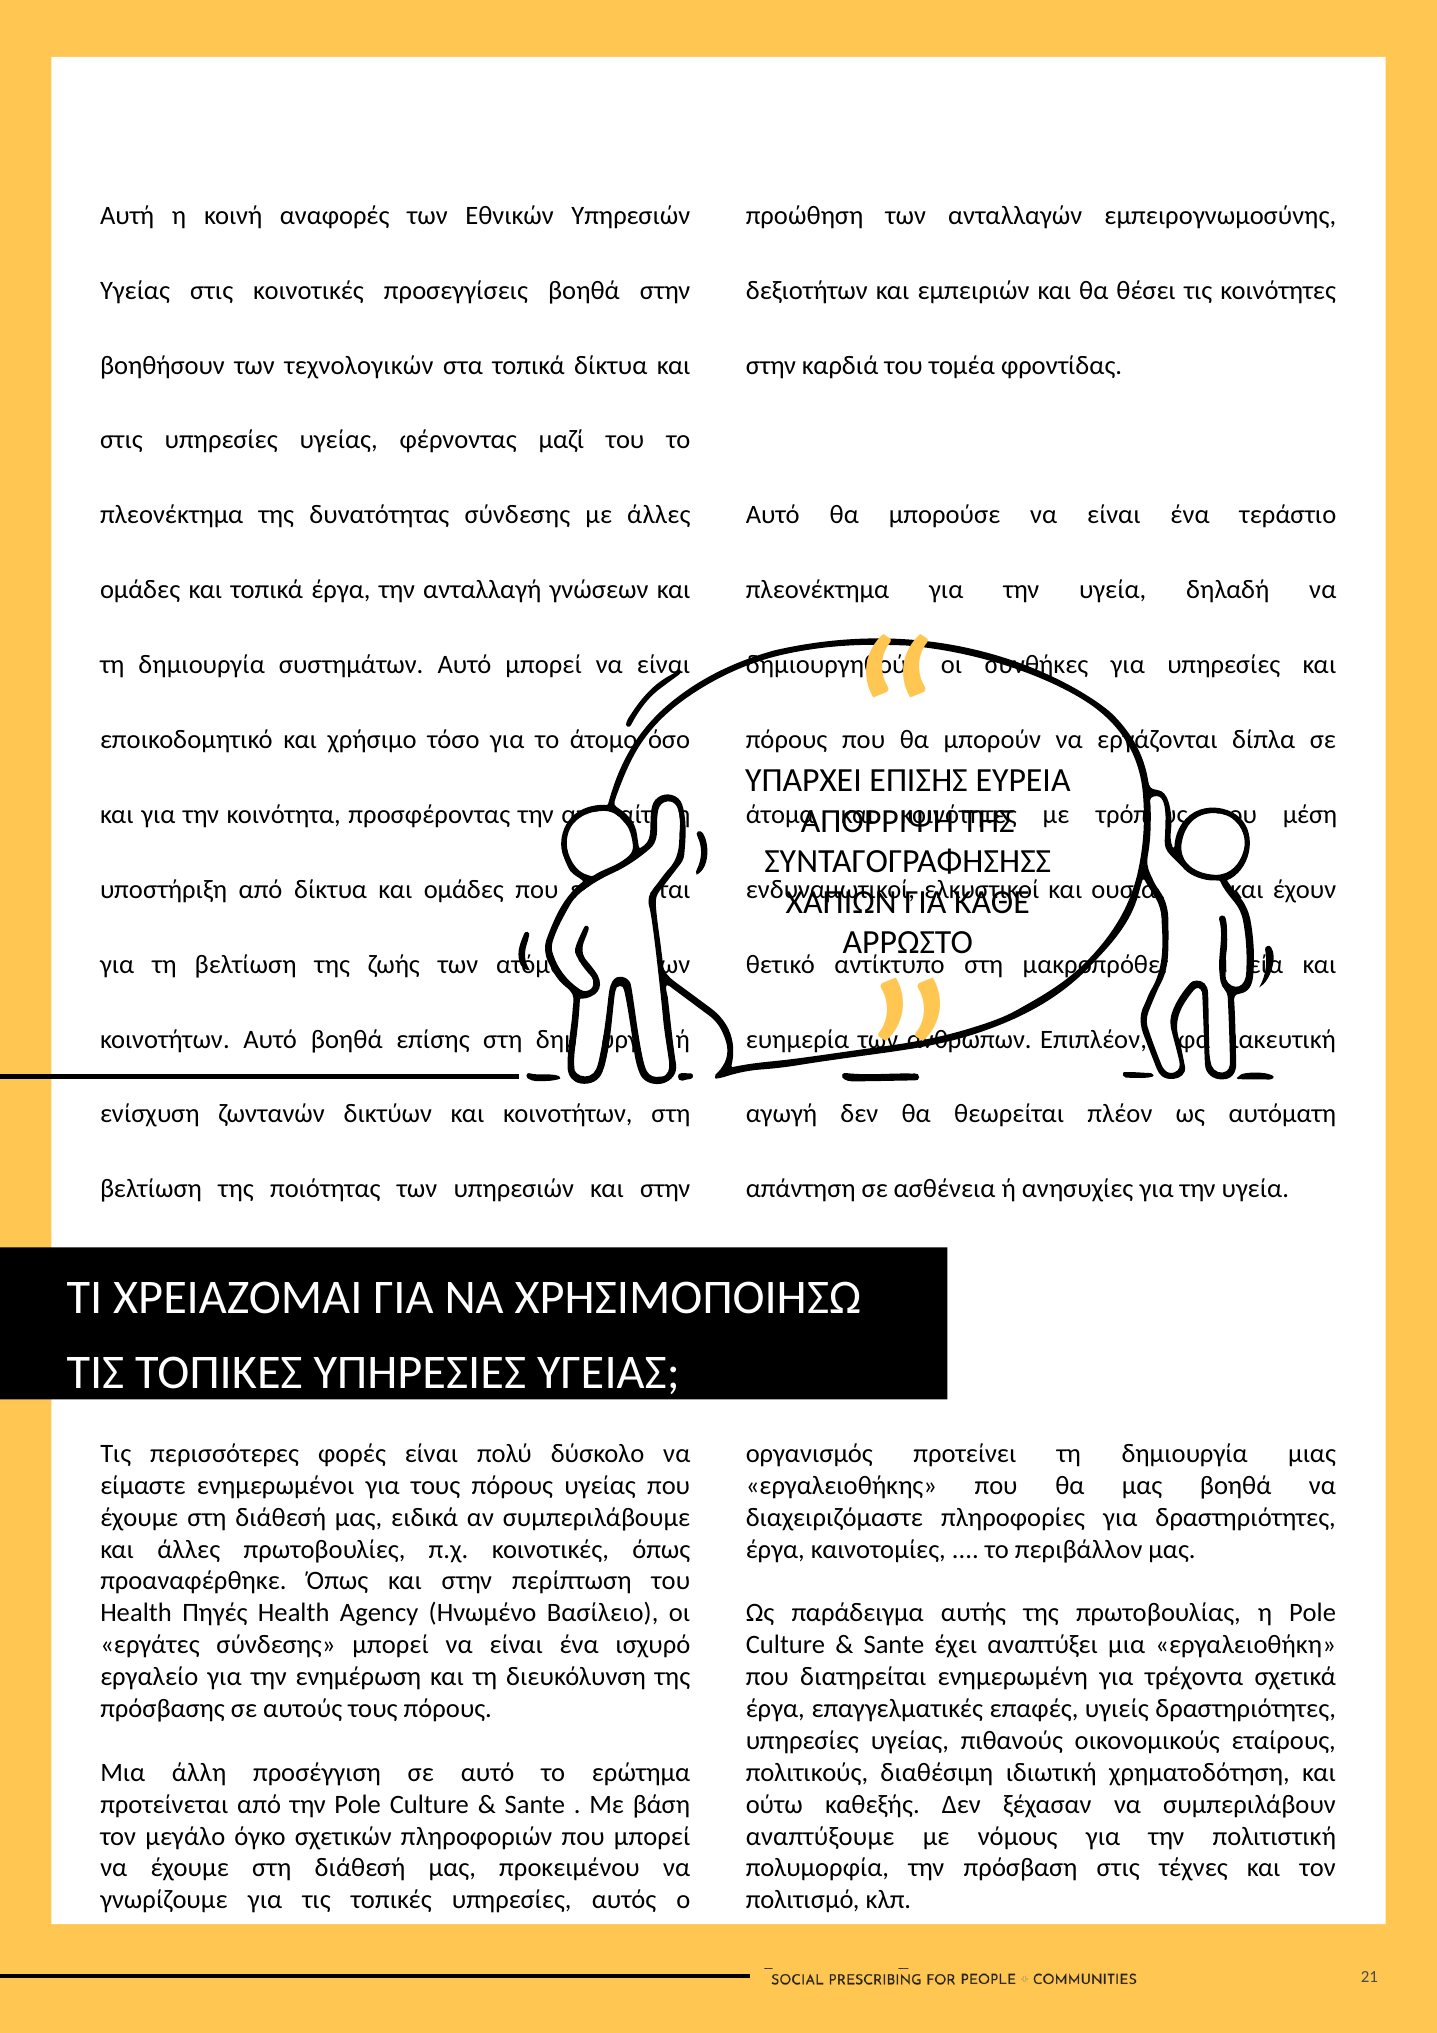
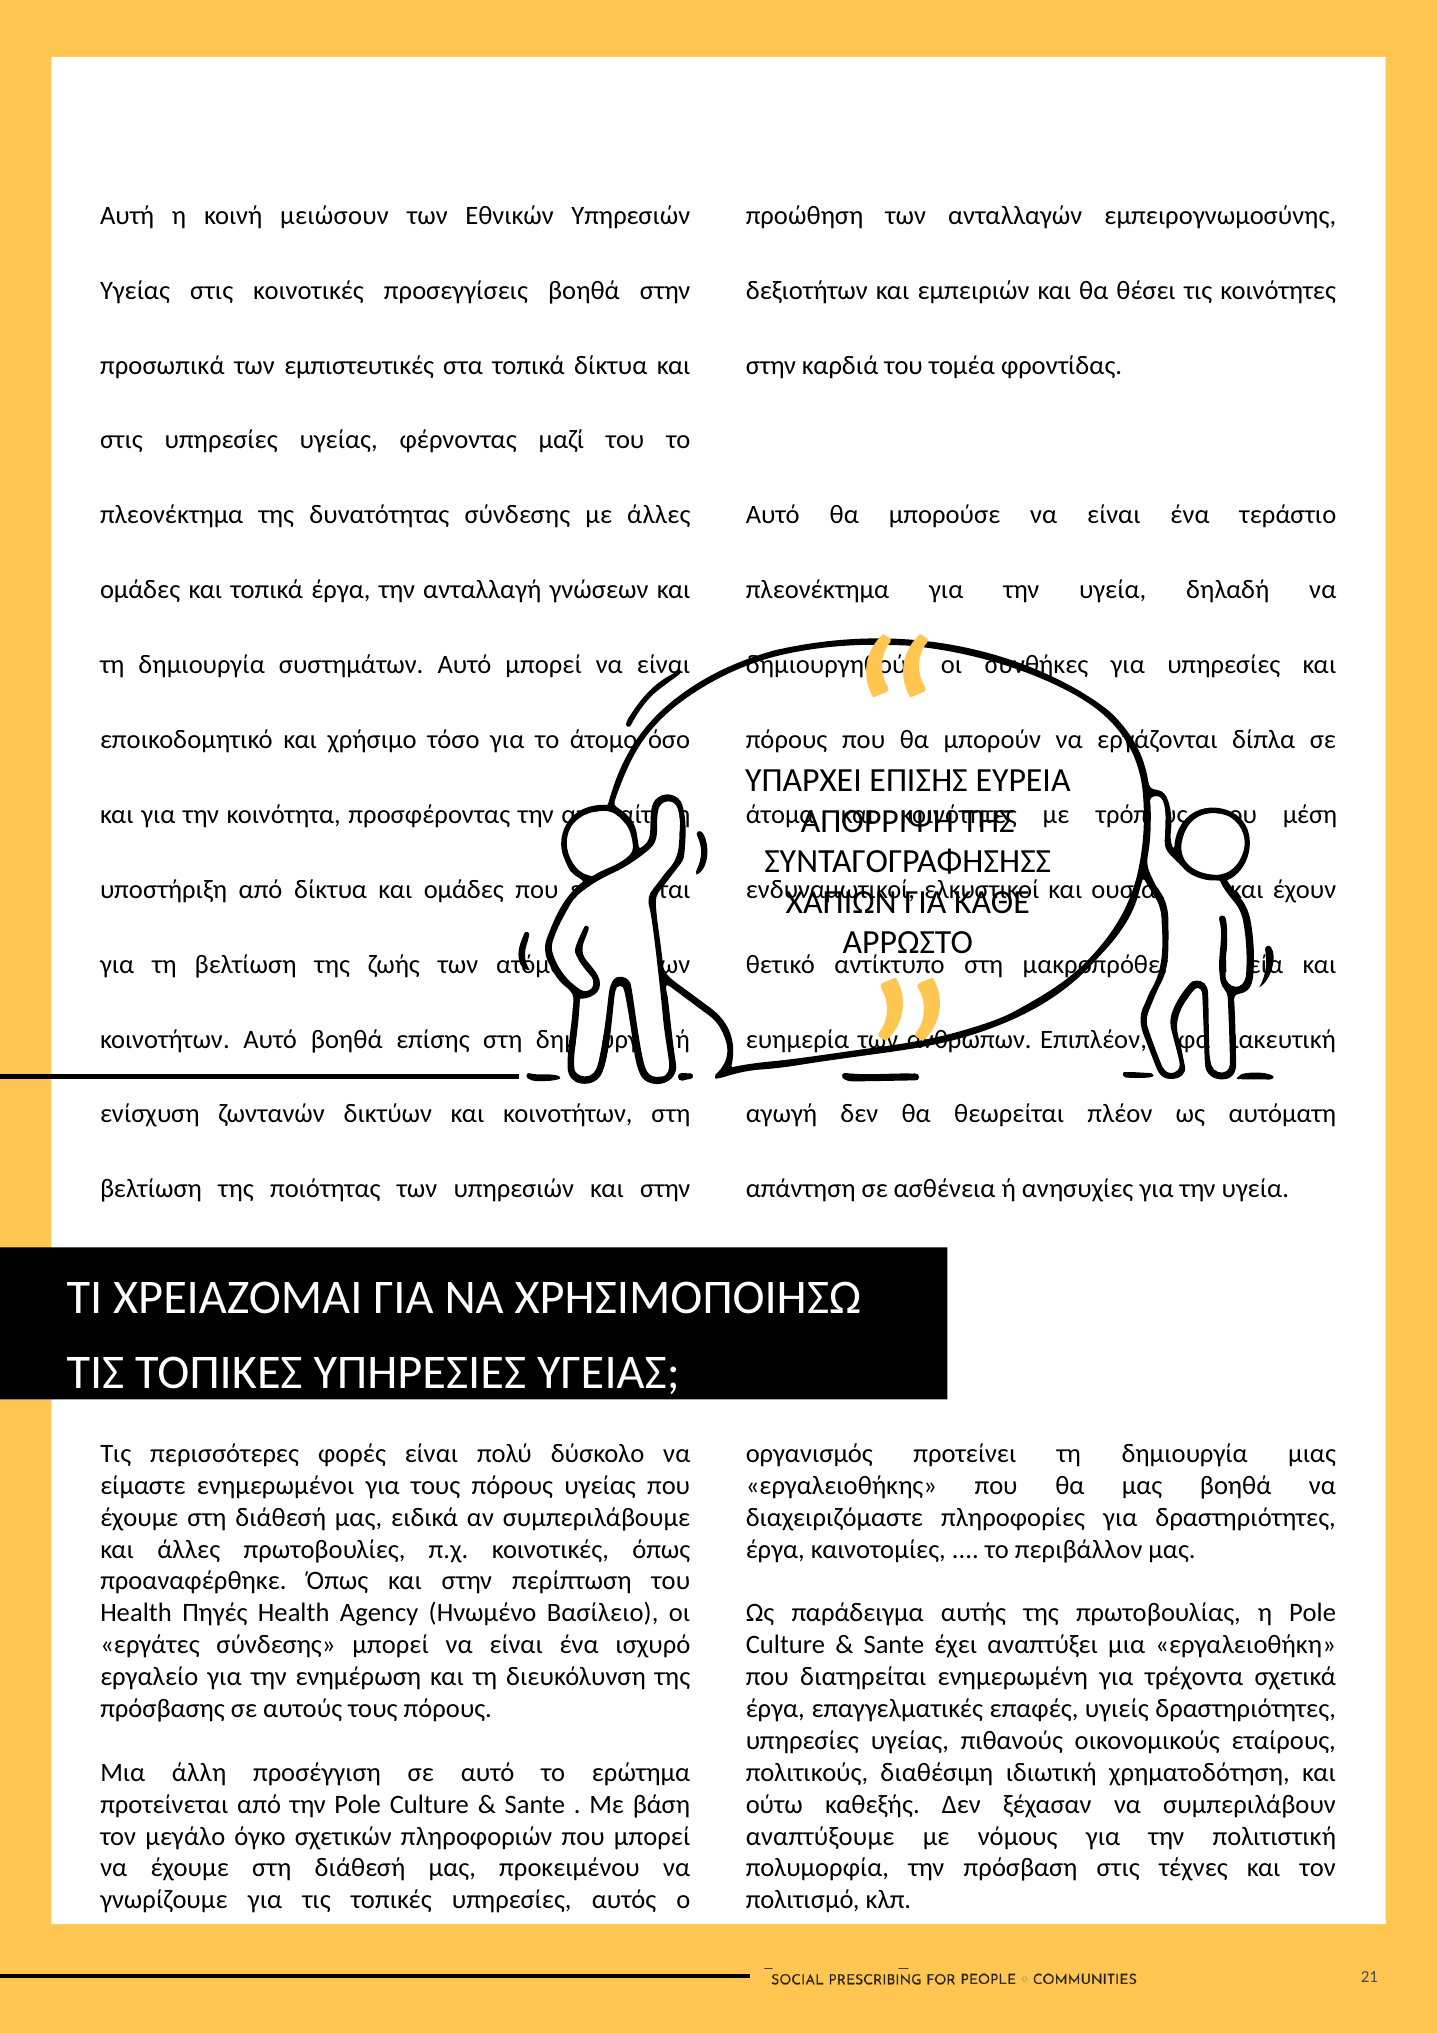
αναφορές: αναφορές -> μειώσουν
βοηθήσουν: βοηθήσουν -> προσωπικά
τεχνολογικών: τεχνολογικών -> εμπιστευτικές
